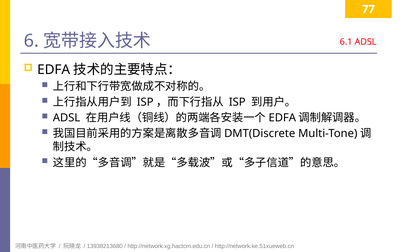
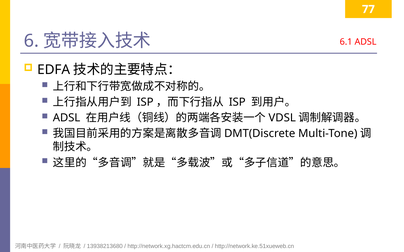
EDFA at (282, 118): EDFA -> VDSL
